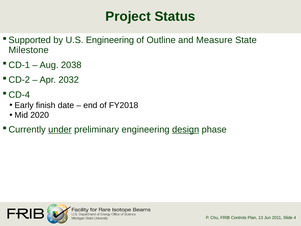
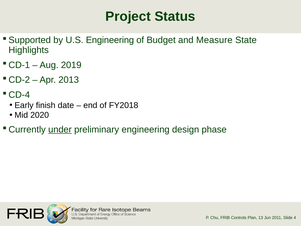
Outline: Outline -> Budget
Milestone: Milestone -> Highlights
2038: 2038 -> 2019
2032: 2032 -> 2013
design underline: present -> none
